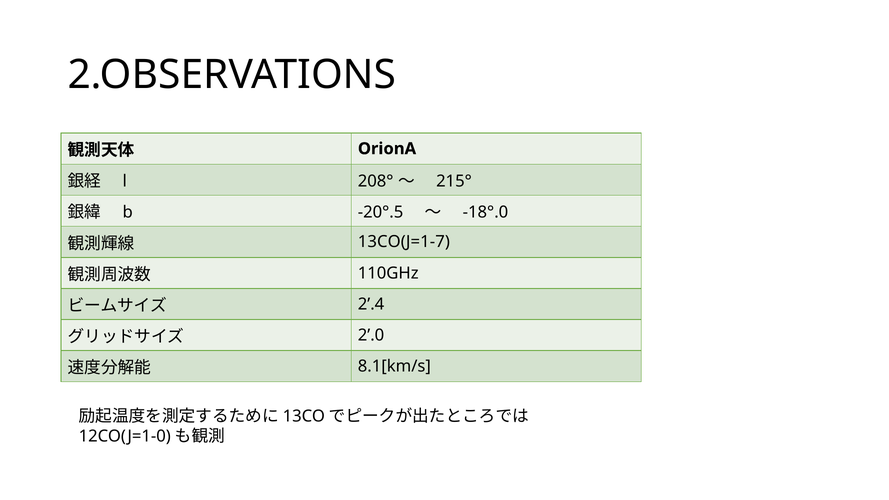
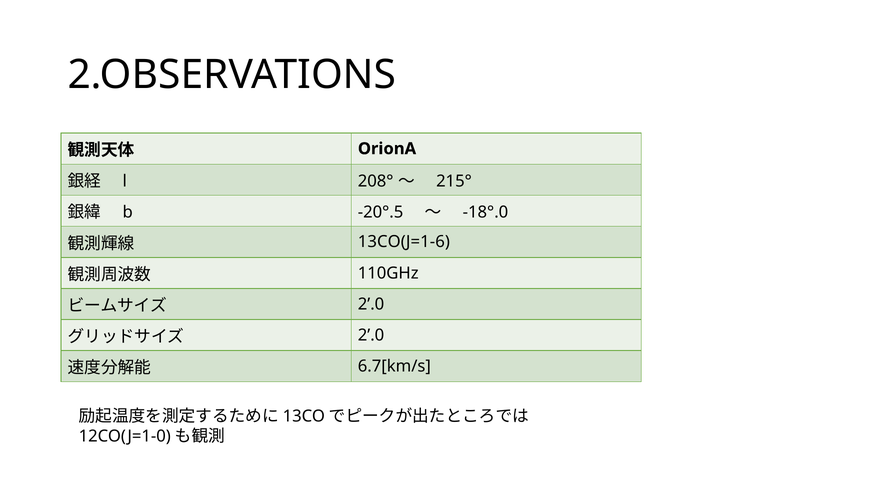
13CO(J=1-7: 13CO(J=1-7 -> 13CO(J=1-6
2’.4 at (371, 304): 2’.4 -> 2’.0
8.1[km/s: 8.1[km/s -> 6.7[km/s
